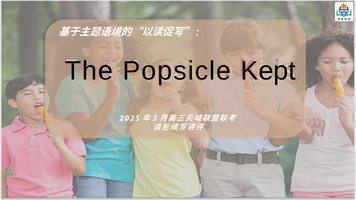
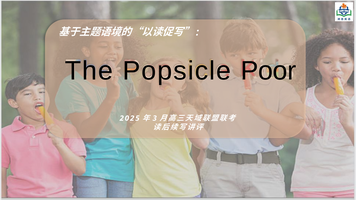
Kept: Kept -> Poor
